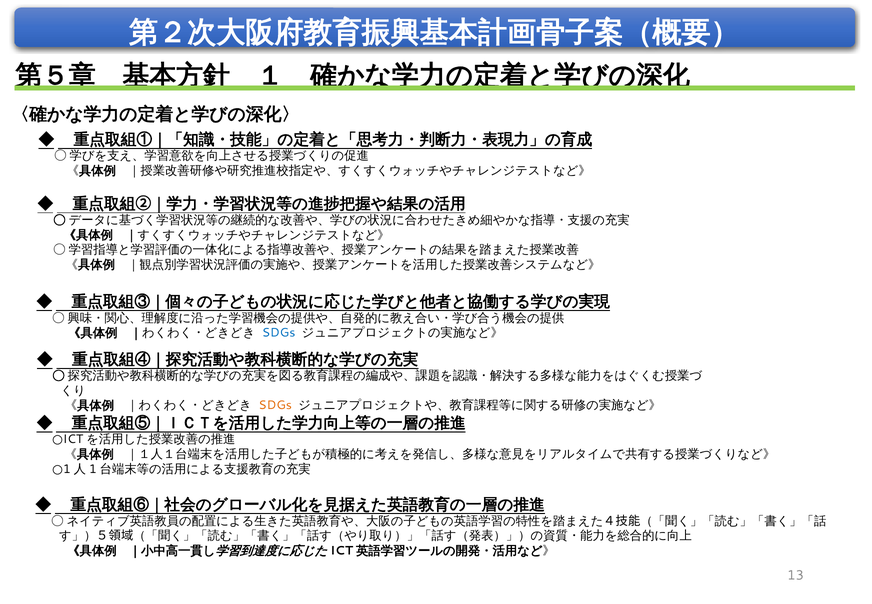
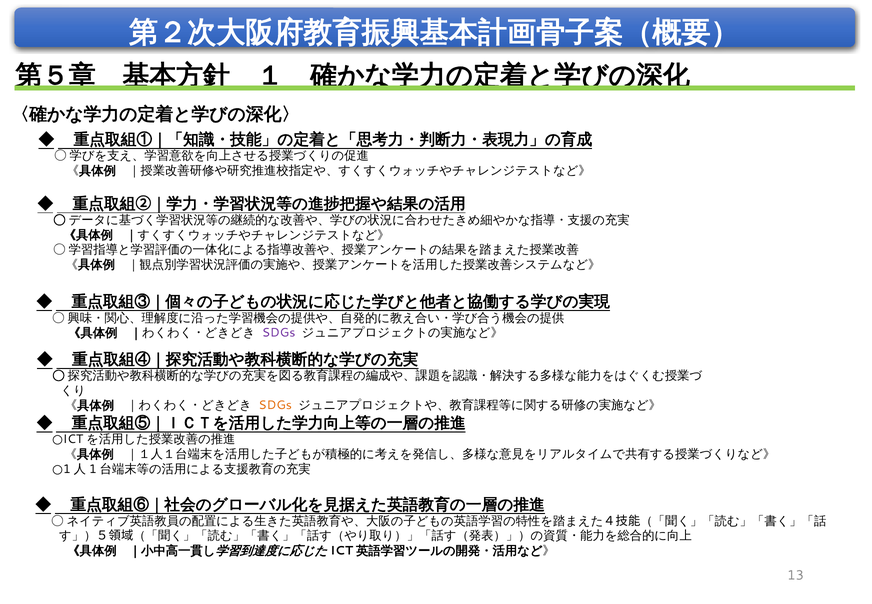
SDGs at (279, 333) colour: blue -> purple
